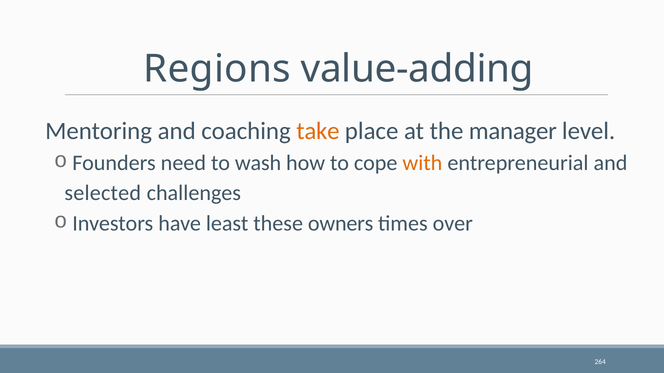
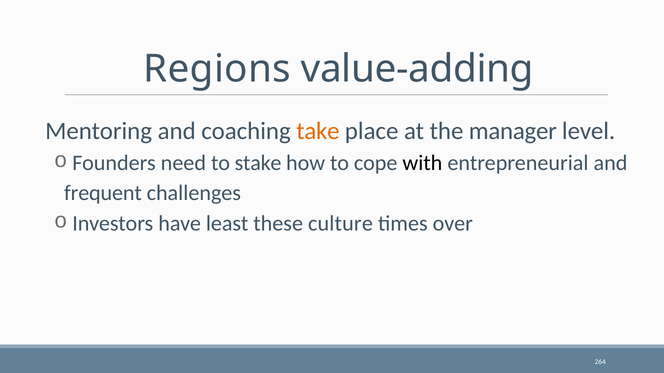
wash: wash -> stake
with colour: orange -> black
selected: selected -> frequent
owners: owners -> culture
